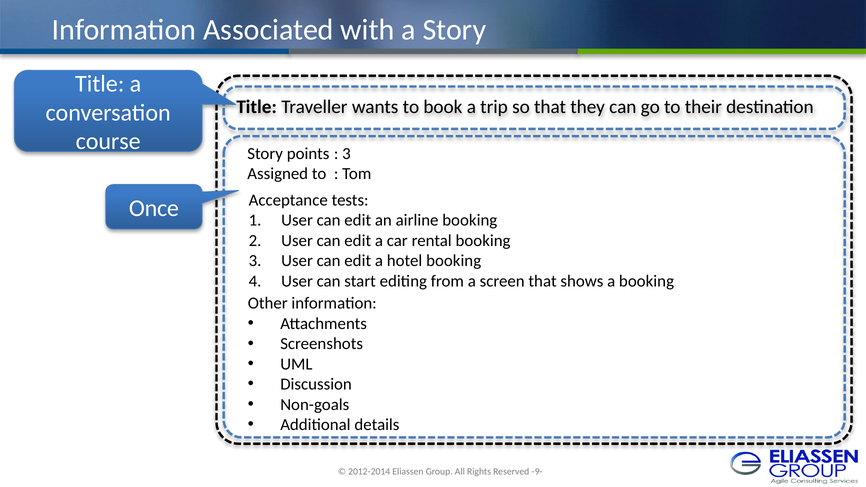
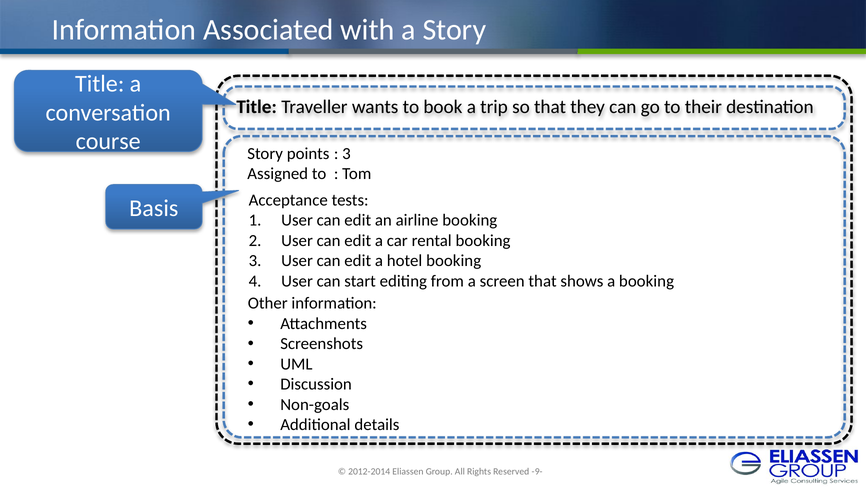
Once: Once -> Basis
